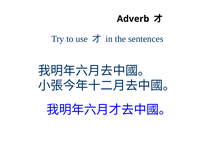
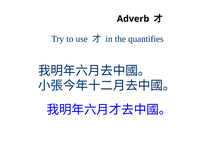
sentences: sentences -> quantifies
